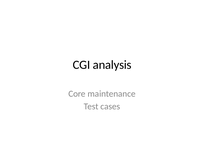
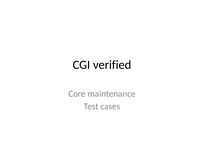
analysis: analysis -> verified
